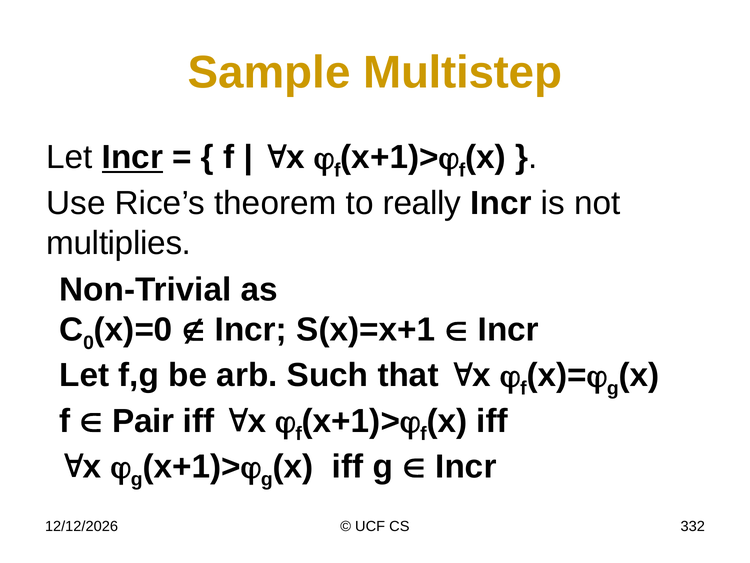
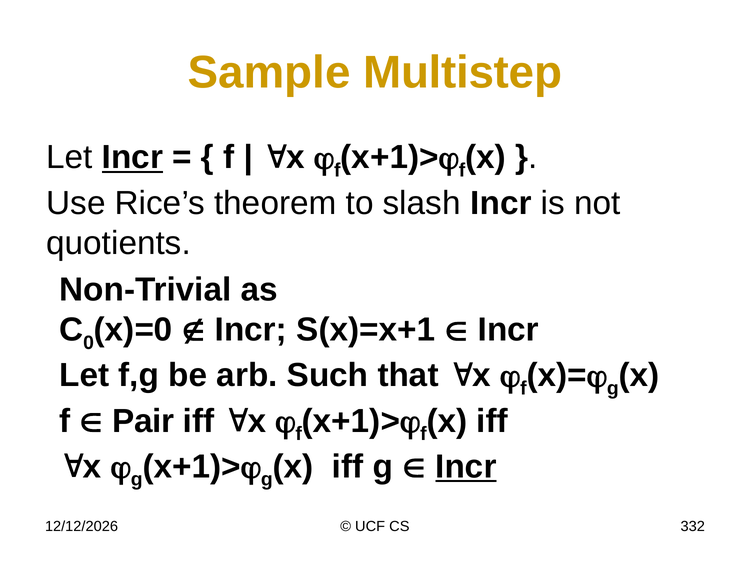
really: really -> slash
multiplies: multiplies -> quotients
Incr at (466, 466) underline: none -> present
